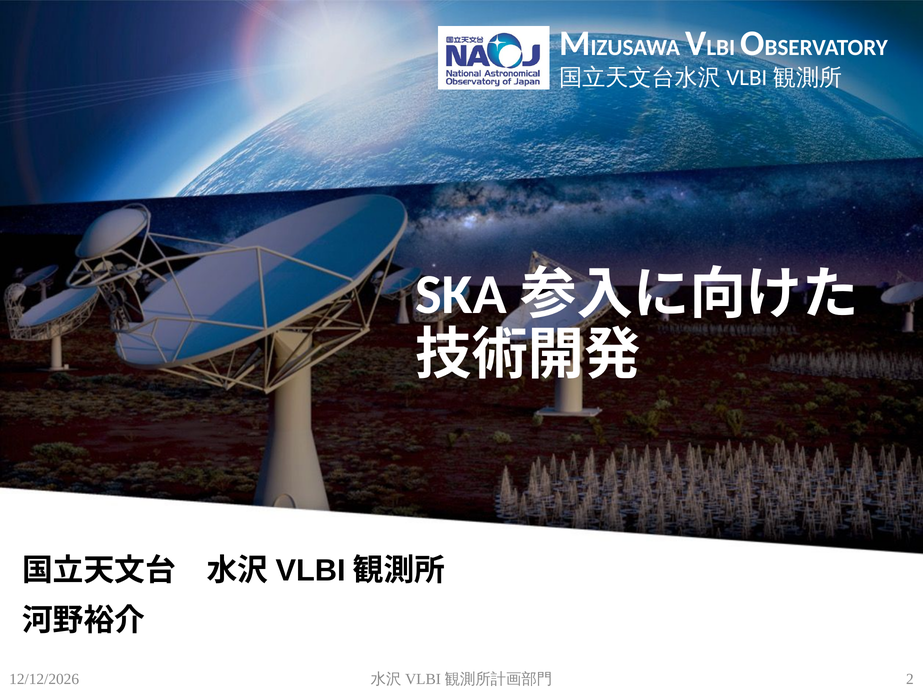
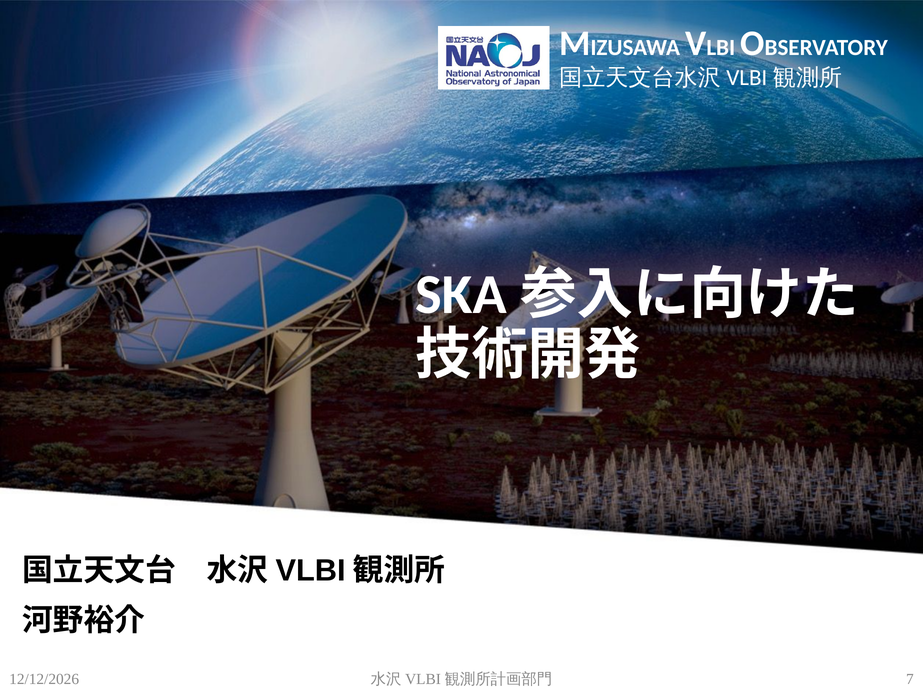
2: 2 -> 7
